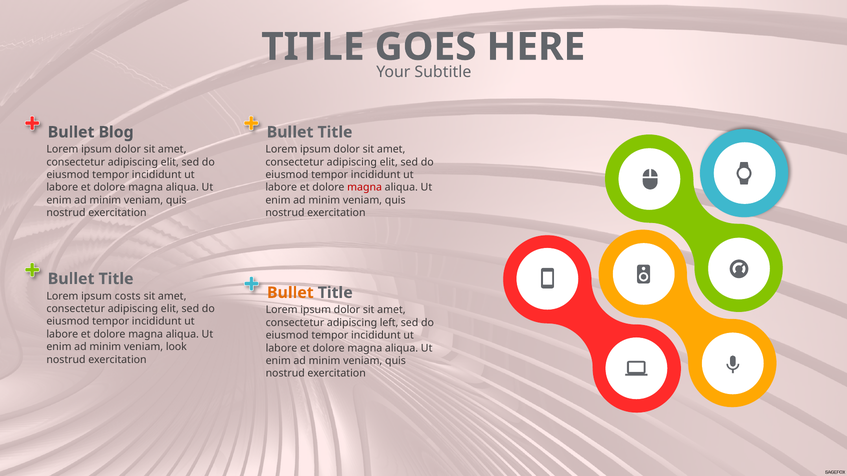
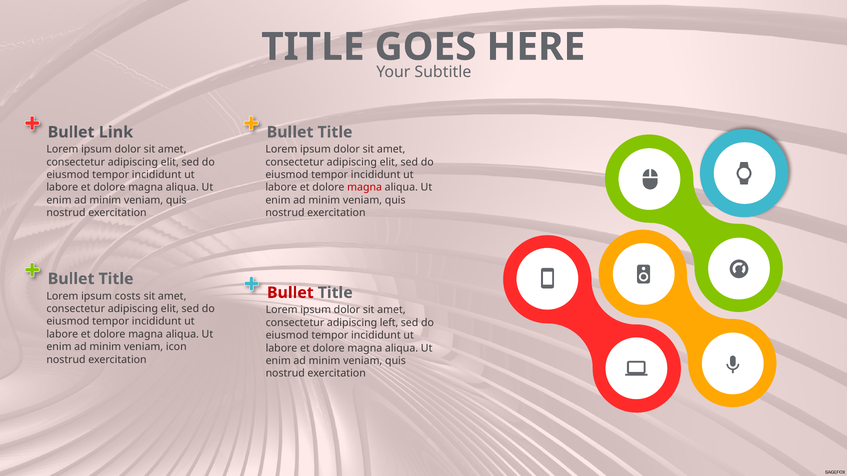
Blog: Blog -> Link
Bullet at (290, 293) colour: orange -> red
look: look -> icon
